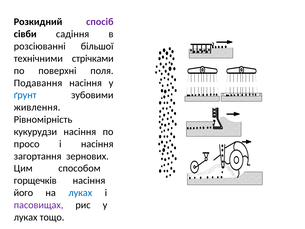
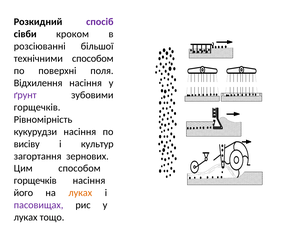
садіння: садіння -> кроком
технічними стрічками: стрічками -> способом
Подавання: Подавання -> Відхилення
ґрунт colour: blue -> purple
живлення at (37, 107): живлення -> горщечків
просо: просо -> висіву
і насіння: насіння -> культур
луках at (80, 193) colour: blue -> orange
